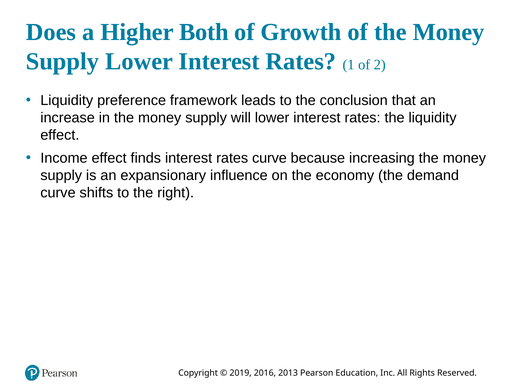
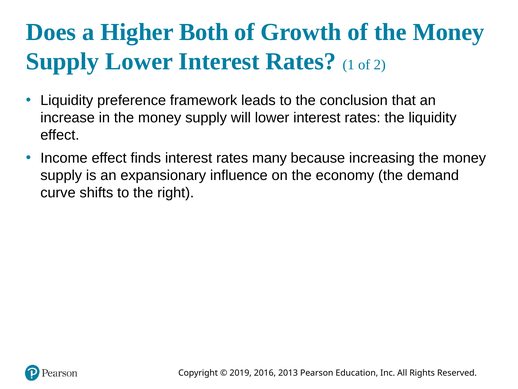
rates curve: curve -> many
